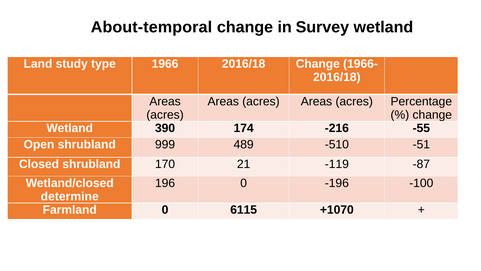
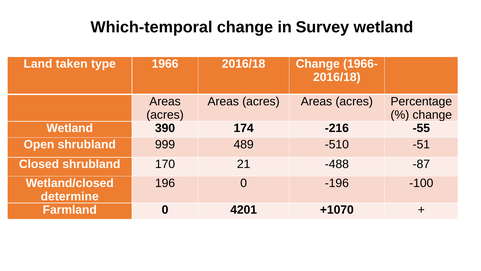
About-temporal: About-temporal -> Which-temporal
study: study -> taken
-119: -119 -> -488
6115: 6115 -> 4201
